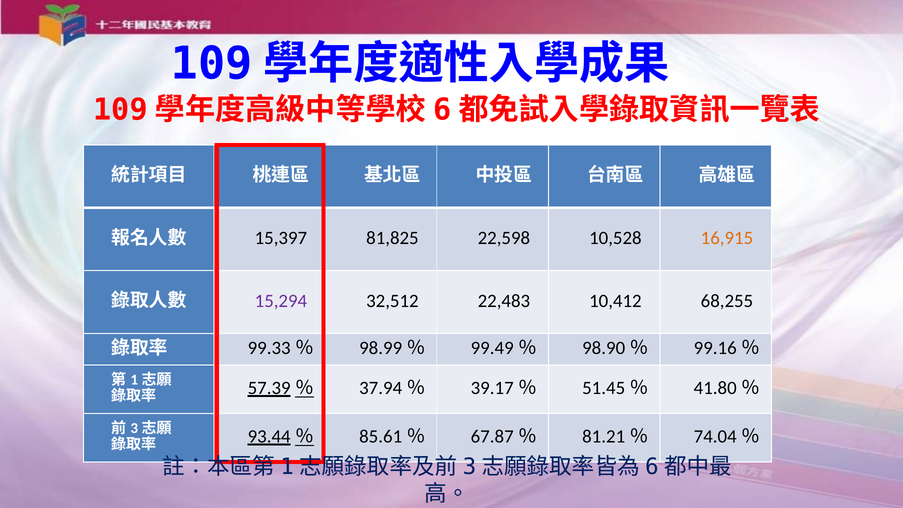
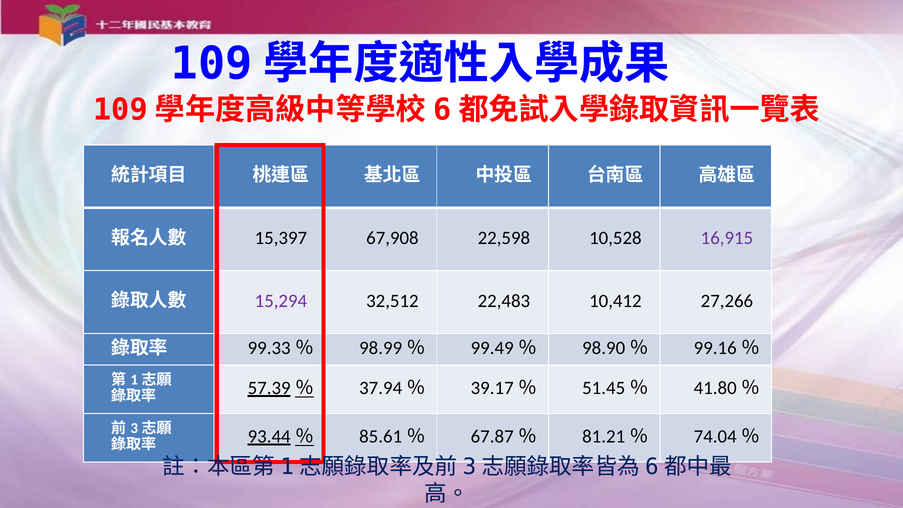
81,825: 81,825 -> 67,908
16,915 colour: orange -> purple
68,255: 68,255 -> 27,266
